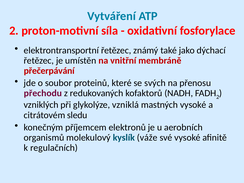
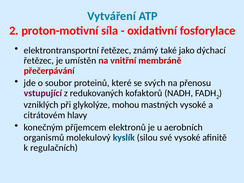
přechodu: přechodu -> vstupující
vzniklá: vzniklá -> mohou
sledu: sledu -> hlavy
váže: váže -> silou
